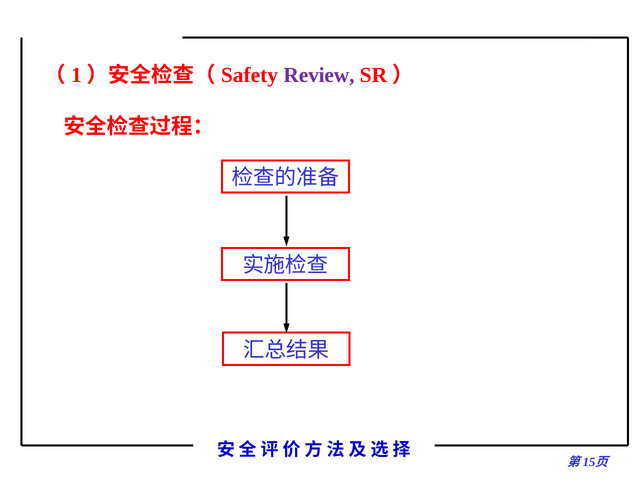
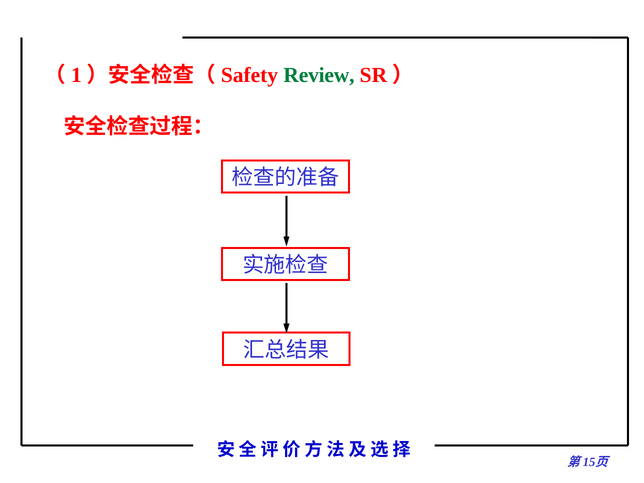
Review colour: purple -> green
